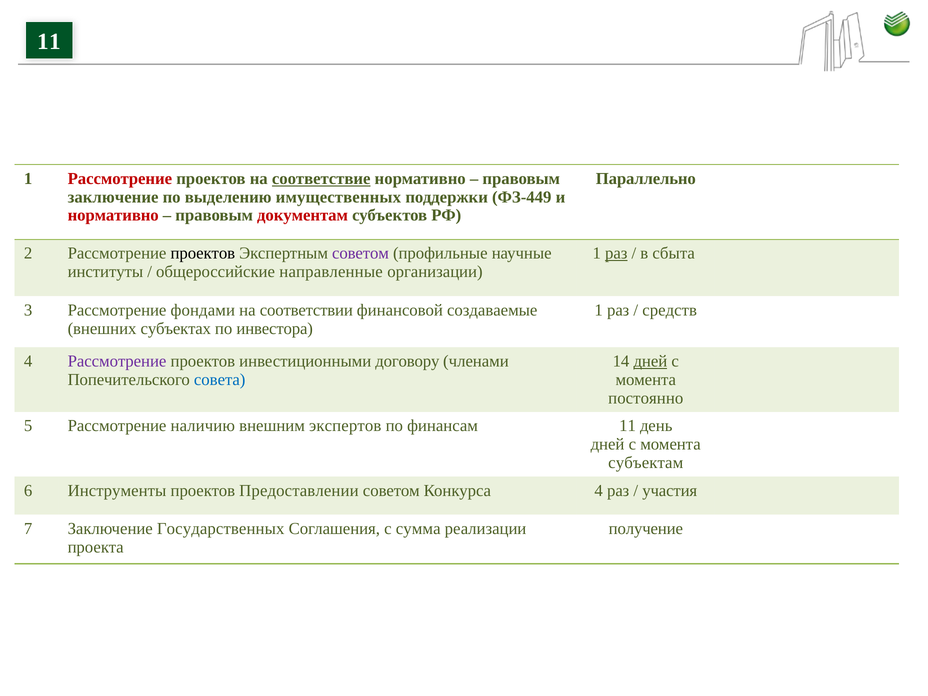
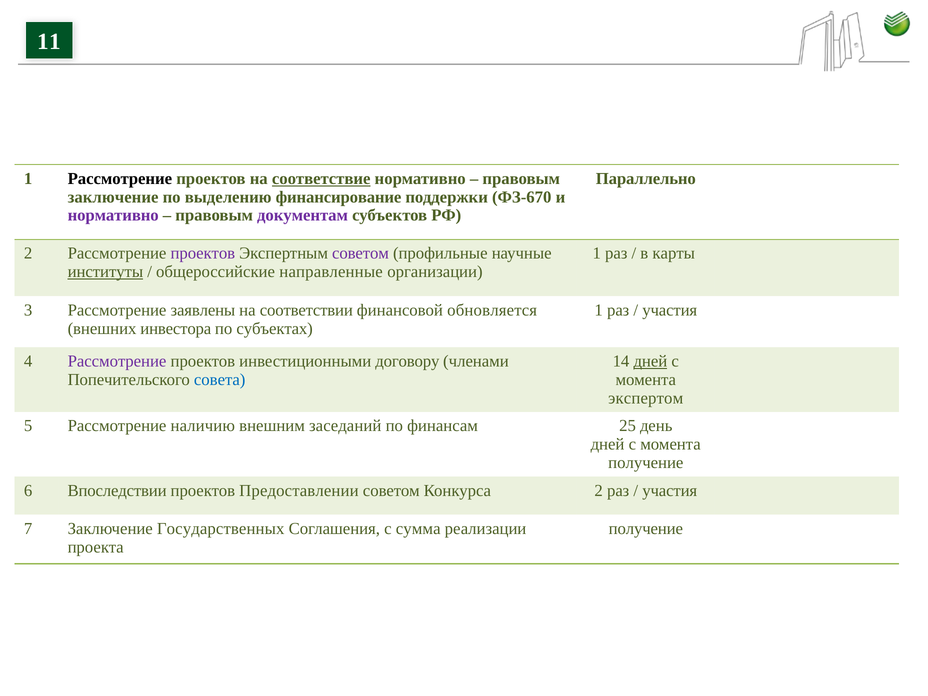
Рассмотрение at (120, 179) colour: red -> black
имущественных: имущественных -> финансирование
ФЗ-449: ФЗ-449 -> ФЗ-670
нормативно at (113, 215) colour: red -> purple
документам colour: red -> purple
проектов at (203, 253) colour: black -> purple
раз at (616, 253) underline: present -> none
сбыта: сбыта -> карты
институты underline: none -> present
фондами: фондами -> заявлены
создаваемые: создаваемые -> обновляется
средств at (670, 310): средств -> участия
субъектах: субъектах -> инвестора
инвестора: инвестора -> субъектах
постоянно: постоянно -> экспертом
экспертов: экспертов -> заседаний
финансам 11: 11 -> 25
субъектам at (646, 463): субъектам -> получение
Инструменты: Инструменты -> Впоследствии
Конкурса 4: 4 -> 2
